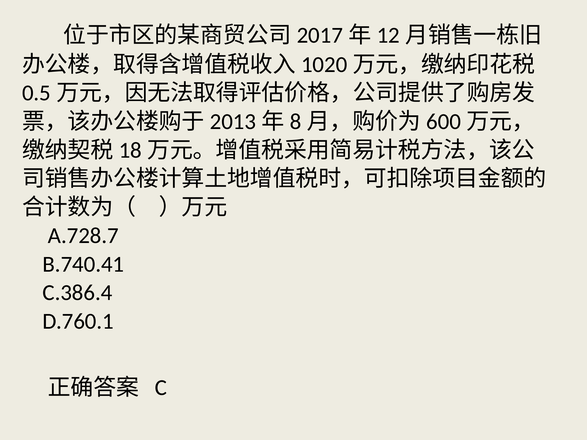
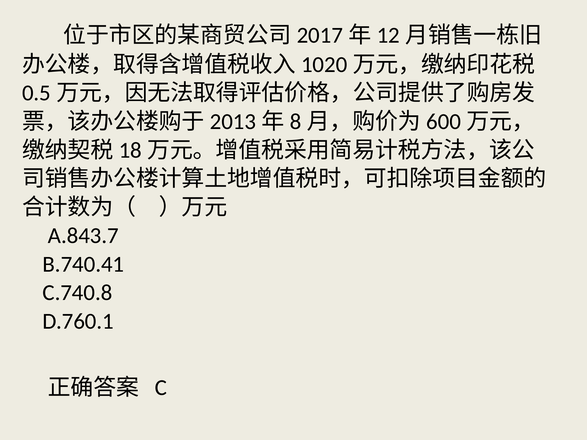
A.728.7: A.728.7 -> A.843.7
C.386.4: C.386.4 -> C.740.8
